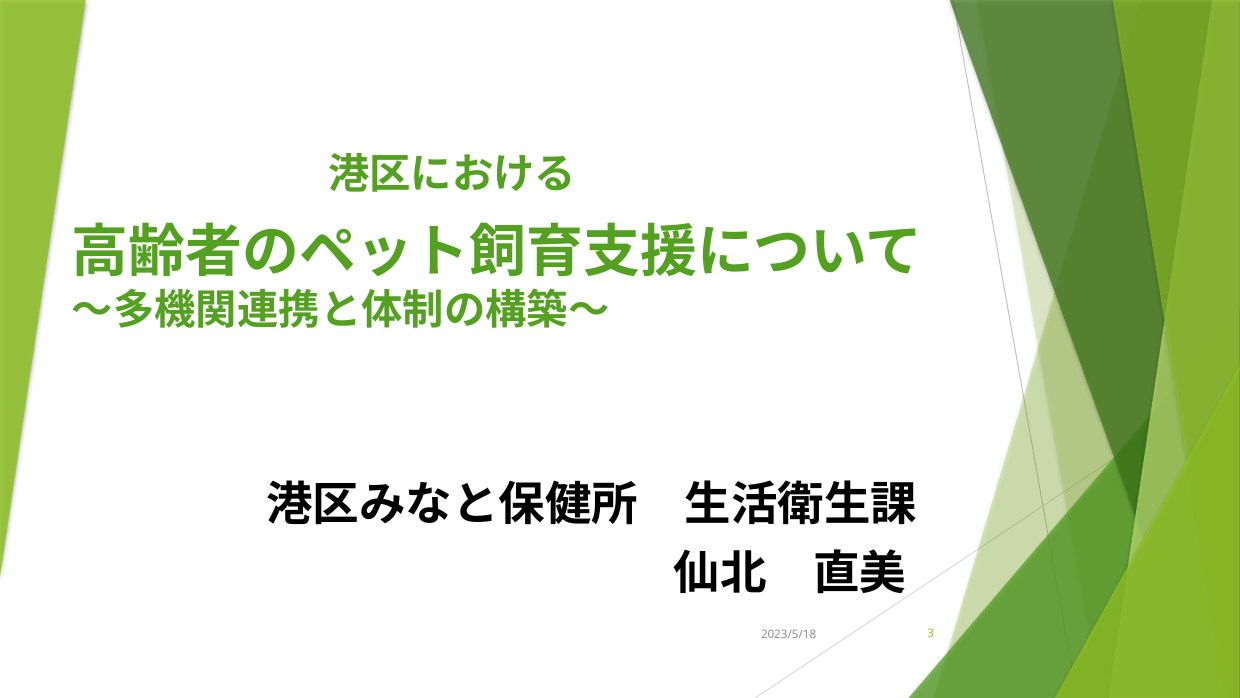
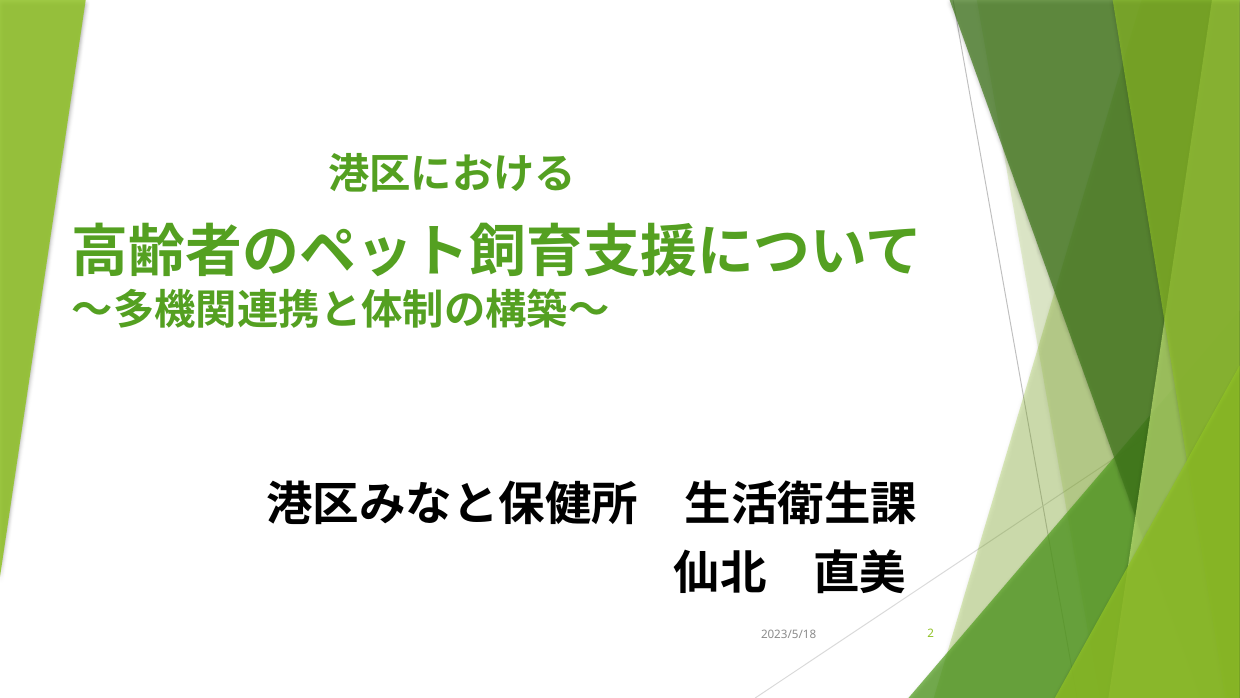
3: 3 -> 2
